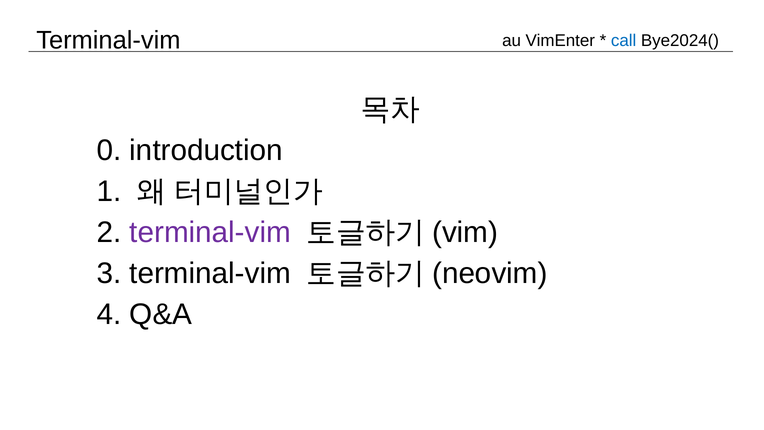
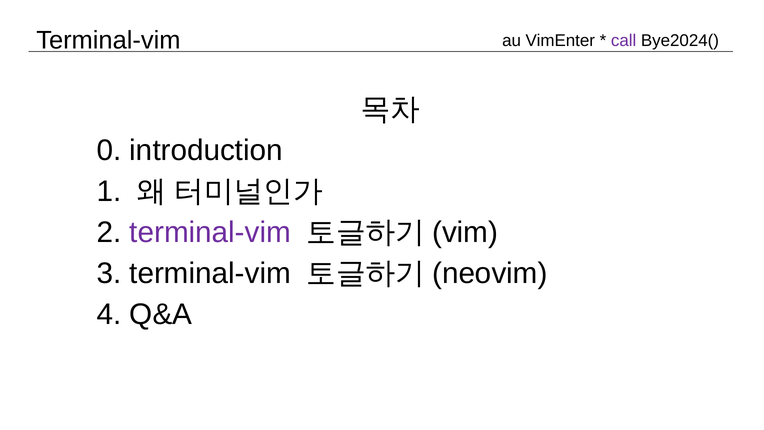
call colour: blue -> purple
